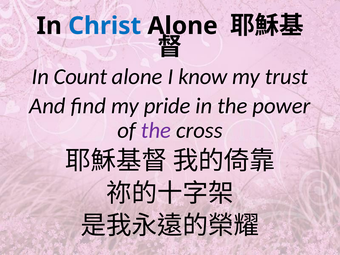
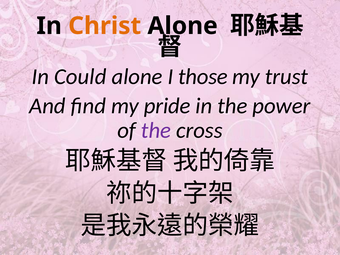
Christ colour: blue -> orange
Count: Count -> Could
know: know -> those
